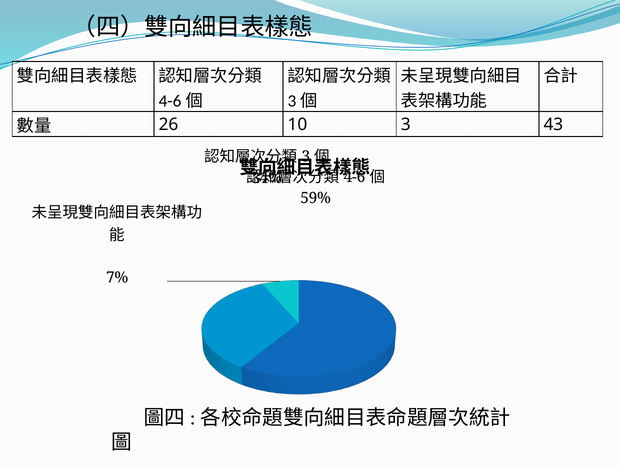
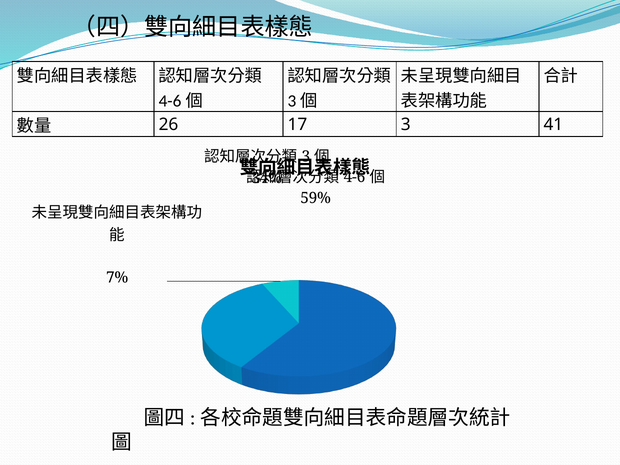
10: 10 -> 17
43: 43 -> 41
